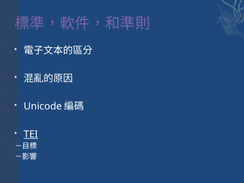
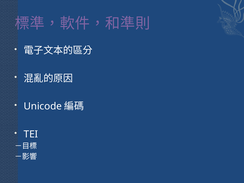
TEI underline: present -> none
